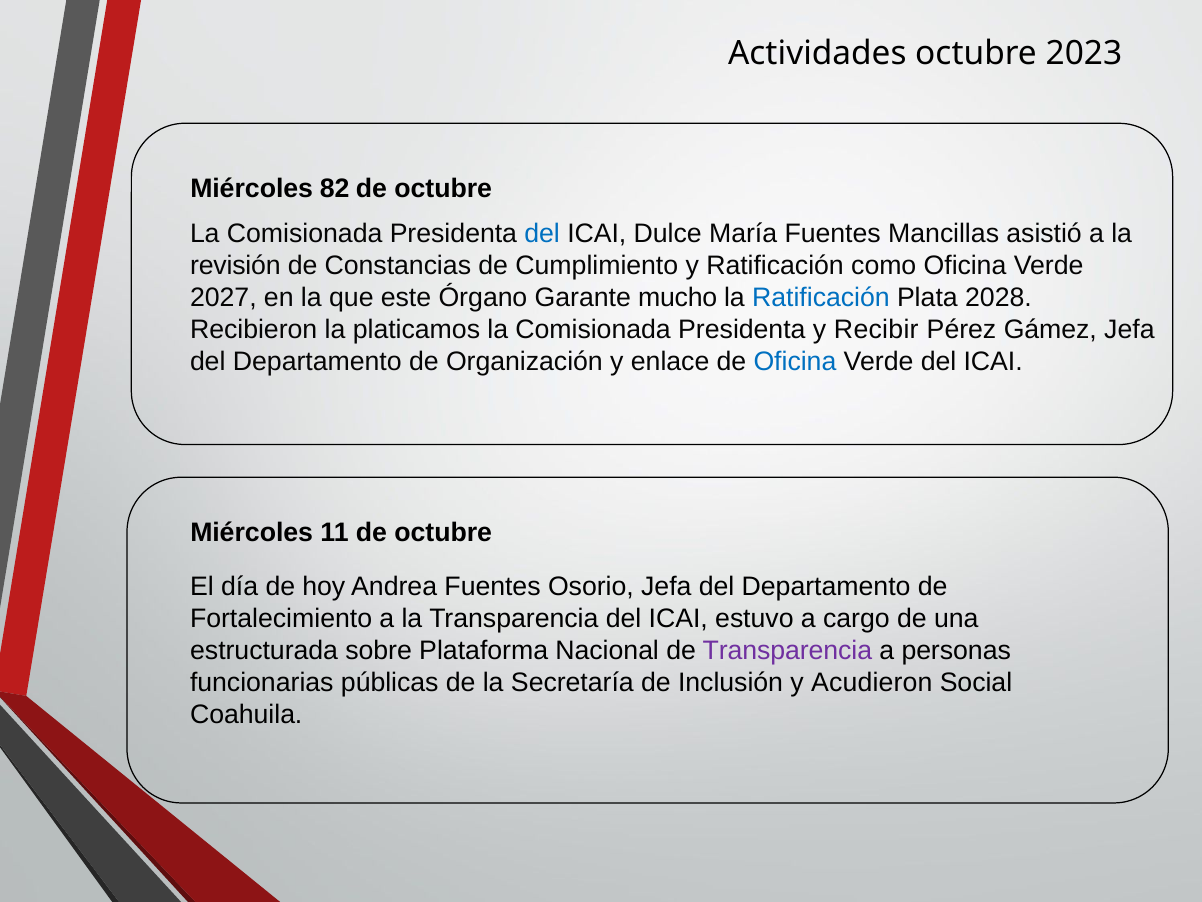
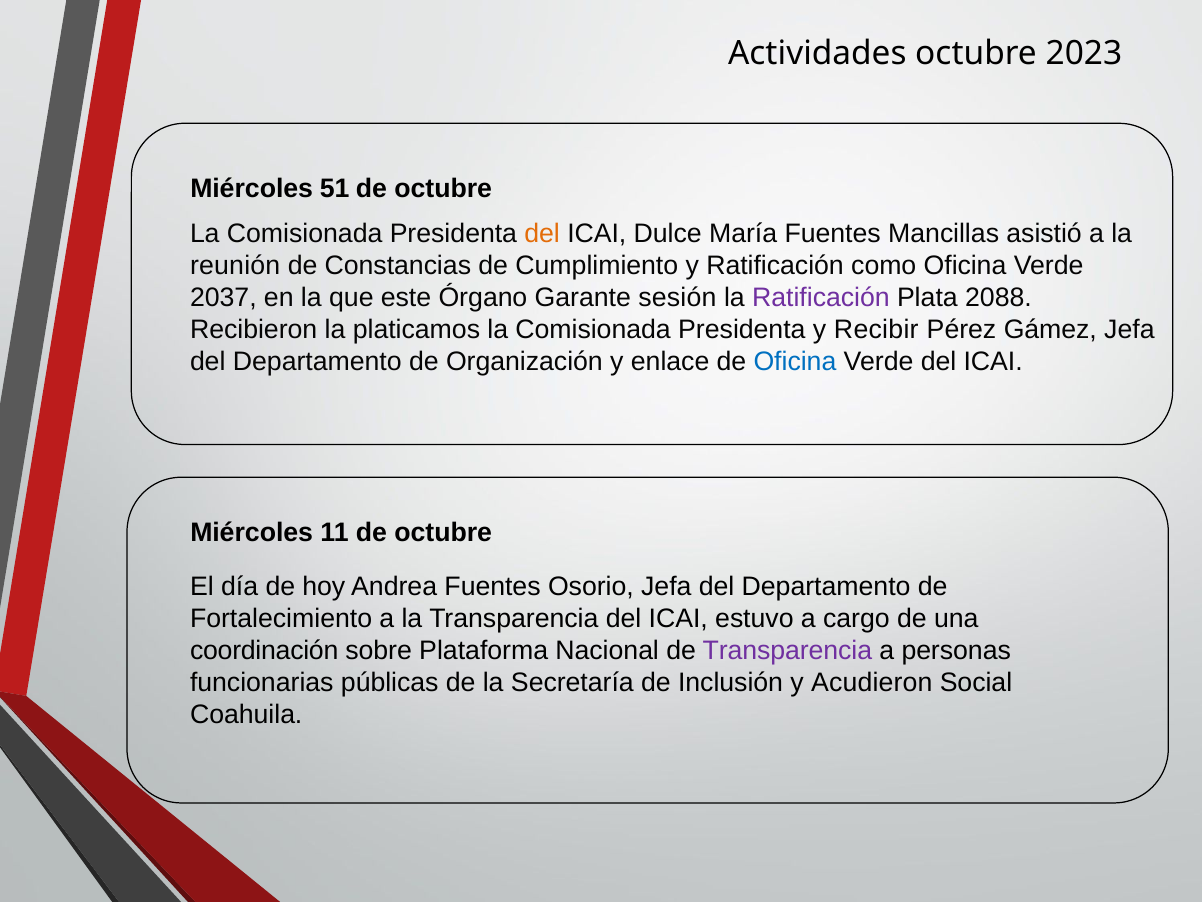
82: 82 -> 51
del at (542, 233) colour: blue -> orange
revisión: revisión -> reunión
2027: 2027 -> 2037
mucho: mucho -> sesión
Ratificación at (821, 297) colour: blue -> purple
2028: 2028 -> 2088
estructurada: estructurada -> coordinación
